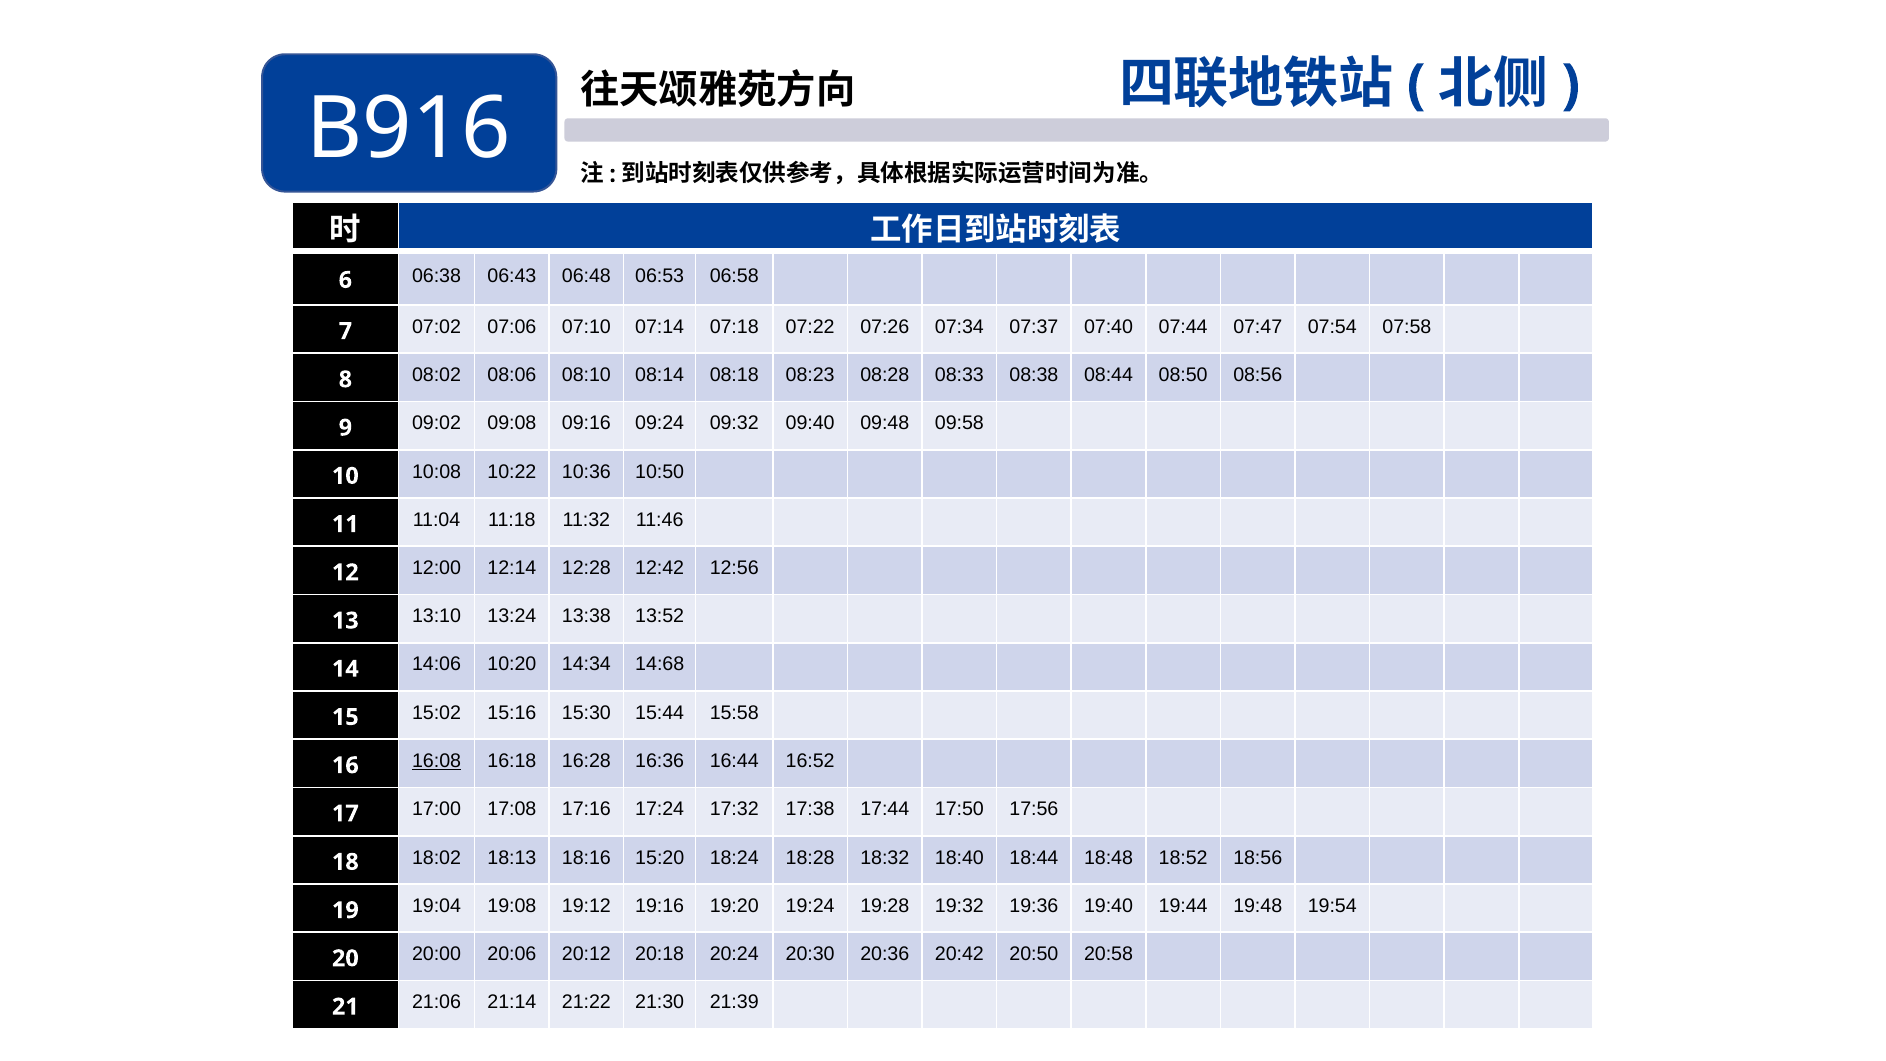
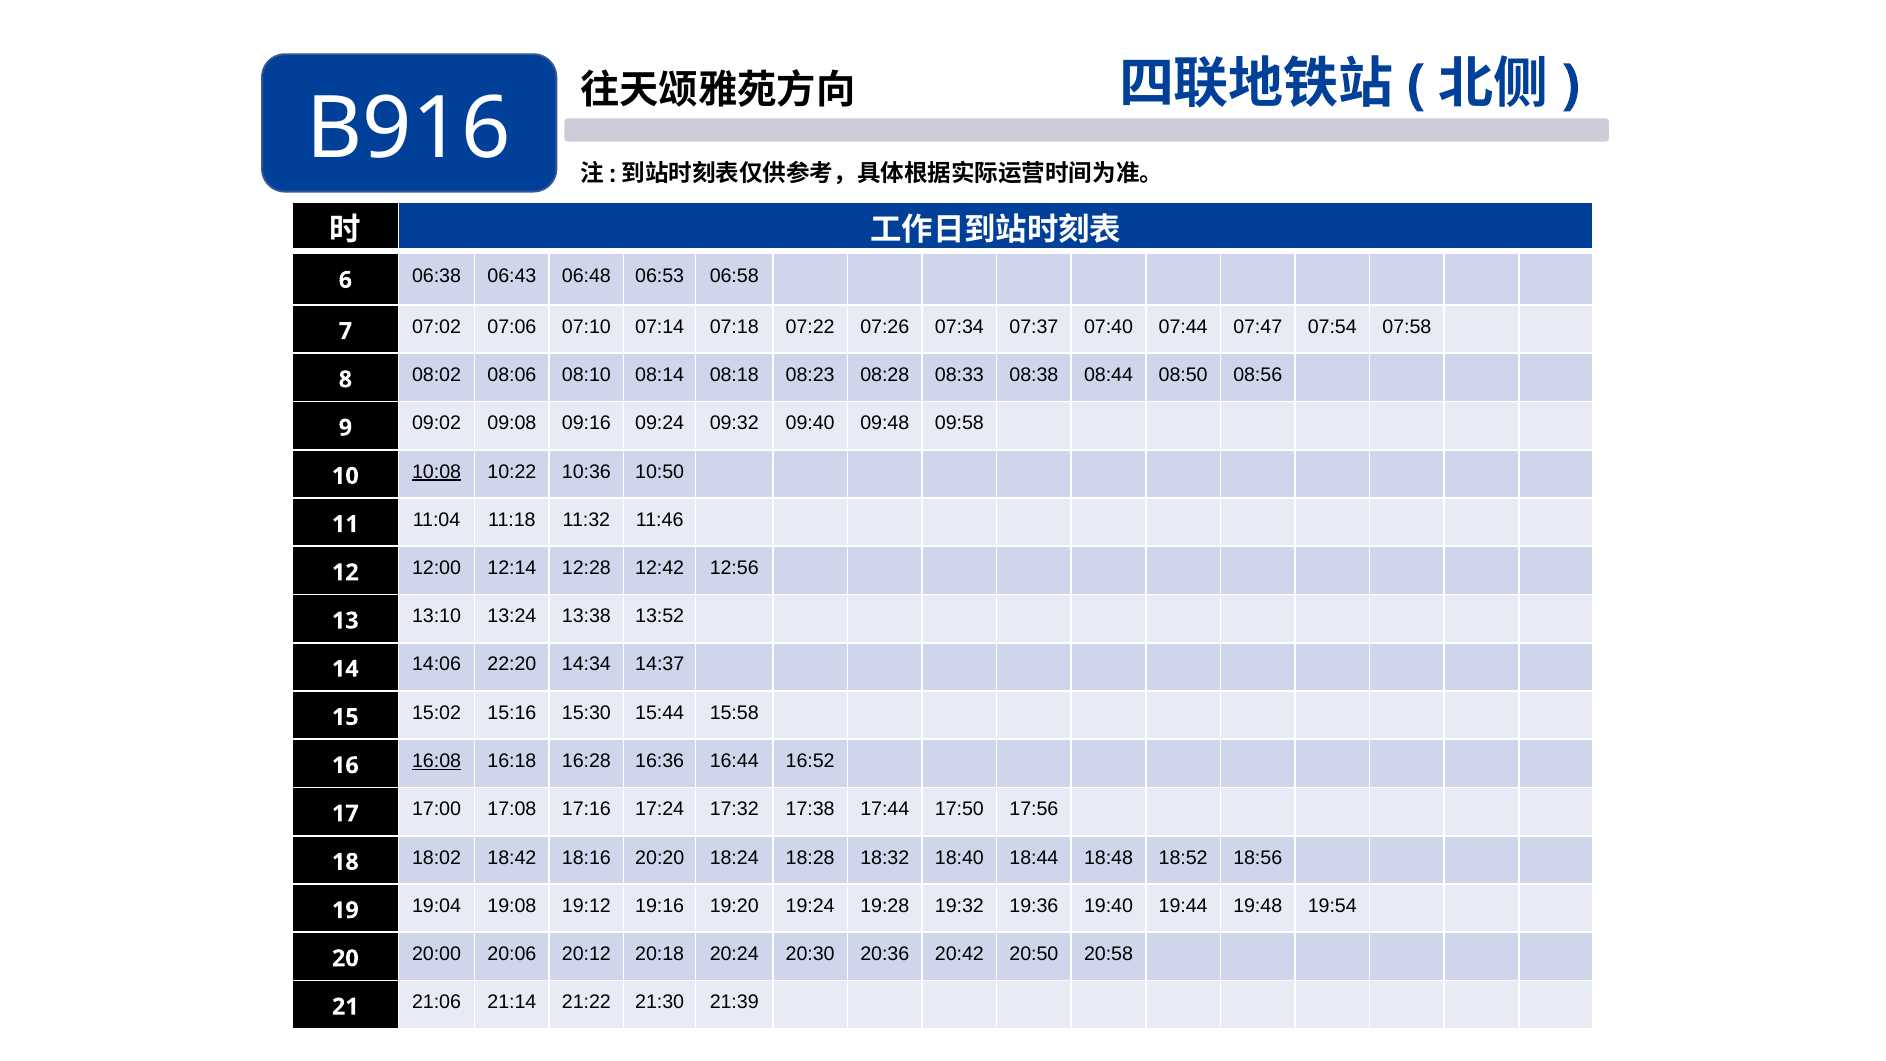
10:08 underline: none -> present
10:20: 10:20 -> 22:20
14:68: 14:68 -> 14:37
18:13: 18:13 -> 18:42
15:20: 15:20 -> 20:20
